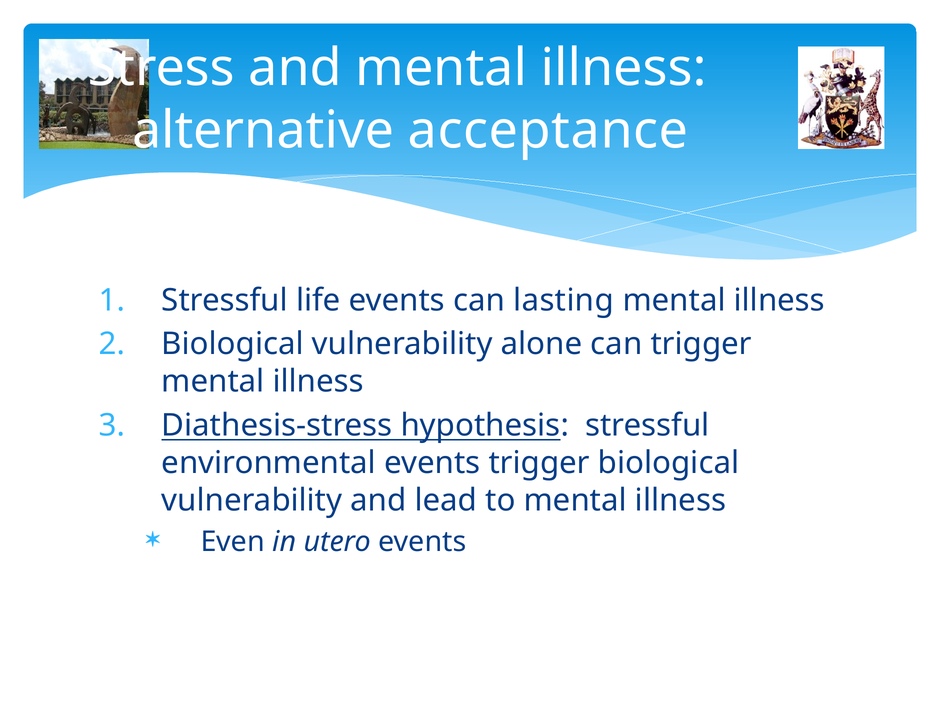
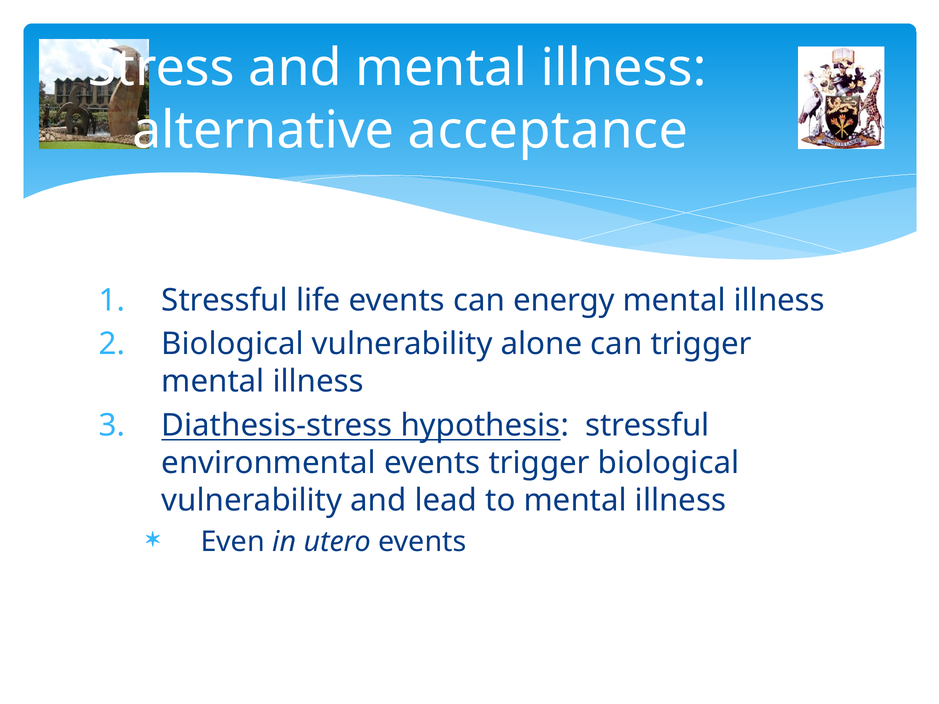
lasting: lasting -> energy
